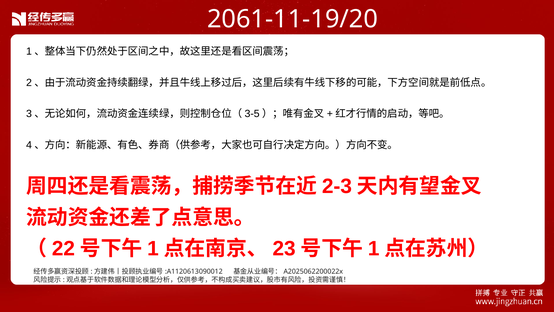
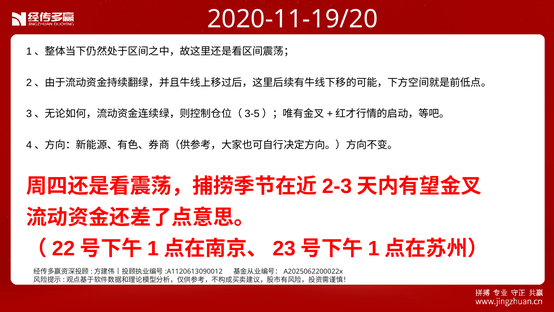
2061-11-19/20: 2061-11-19/20 -> 2020-11-19/20
